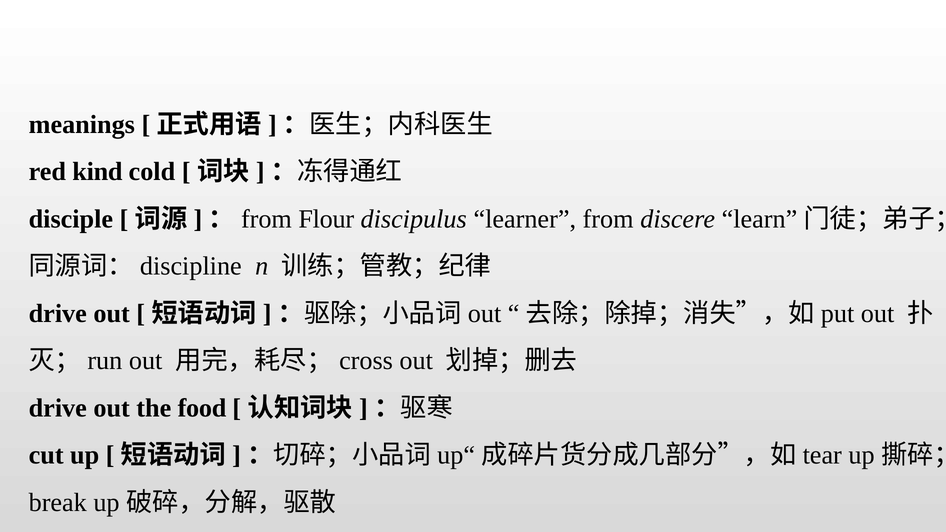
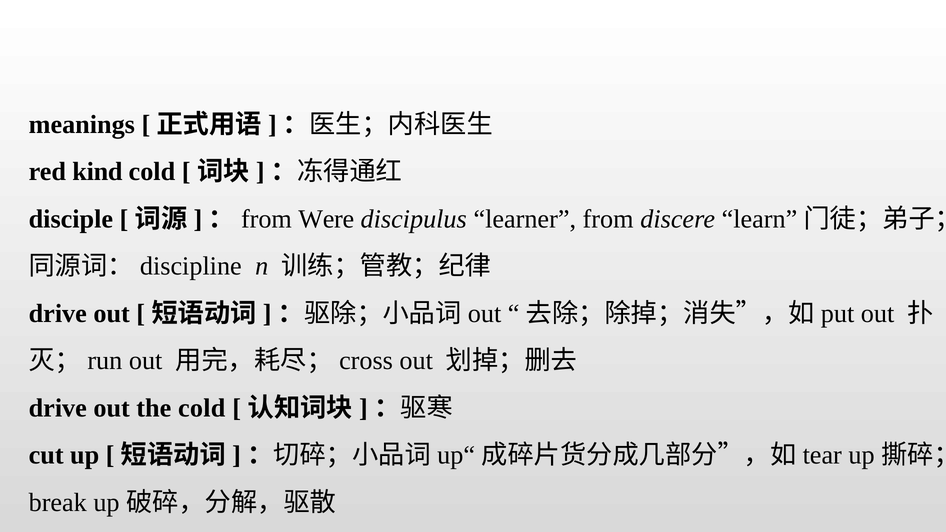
Flour: Flour -> Were
the food: food -> cold
